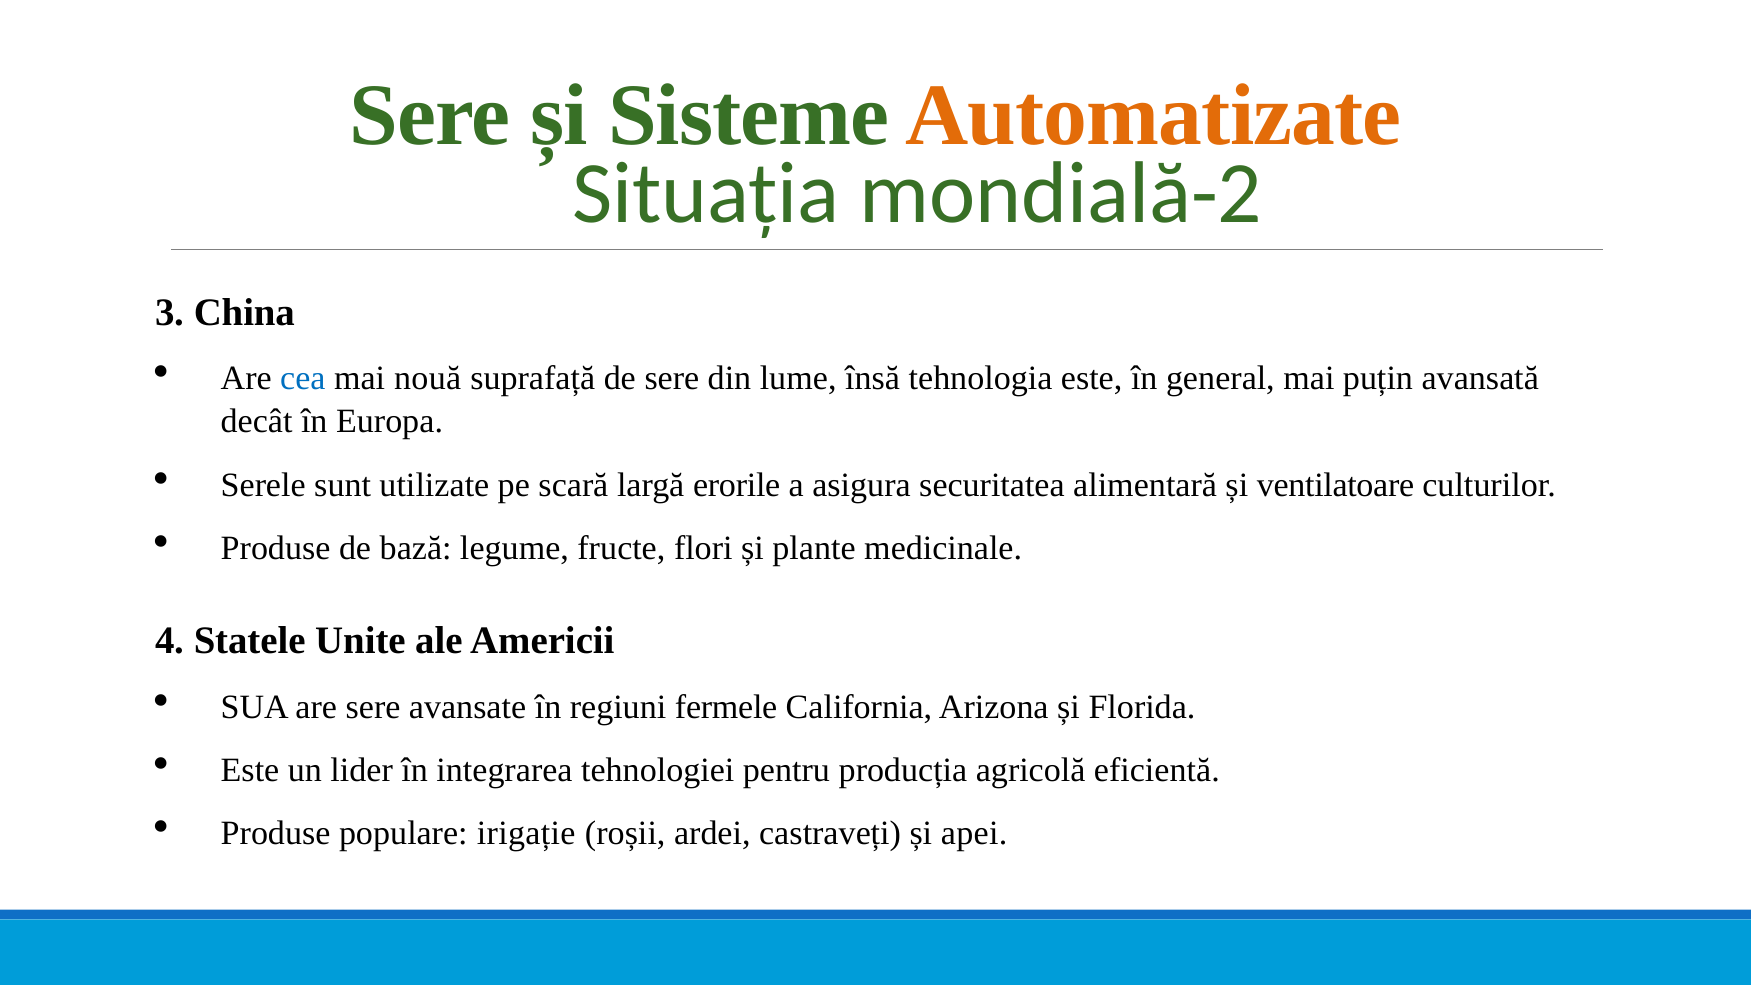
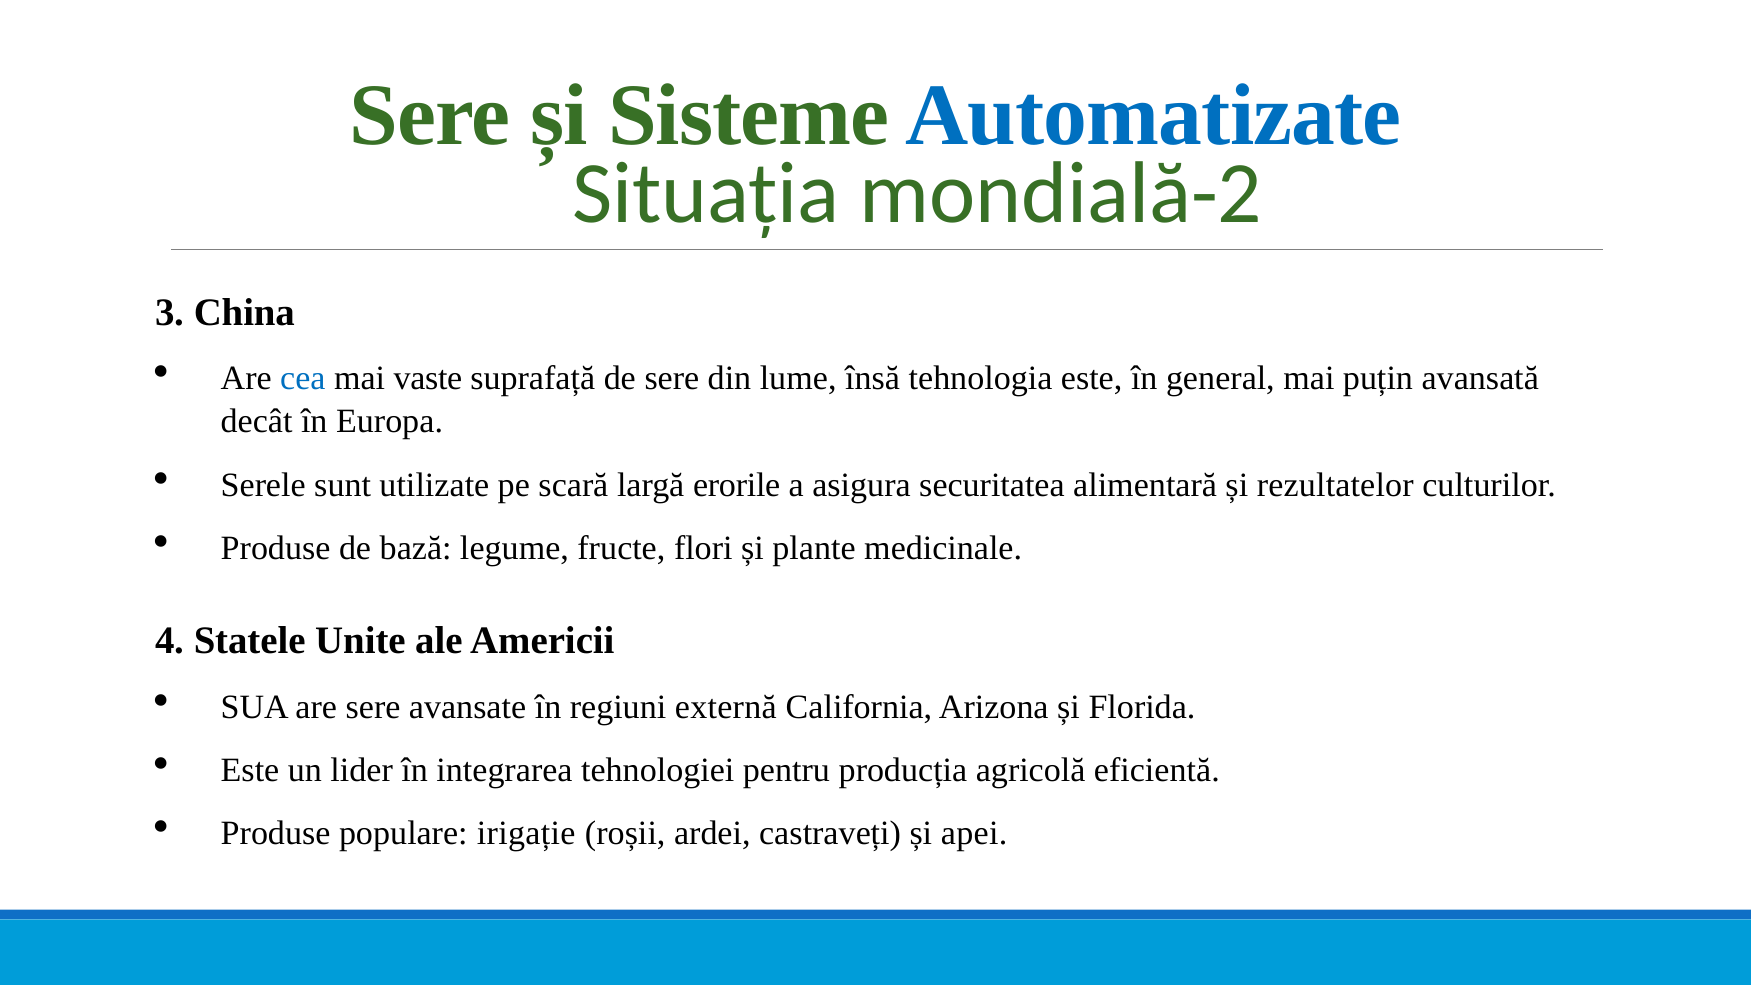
Automatizate colour: orange -> blue
nouă: nouă -> vaste
ventilatoare: ventilatoare -> rezultatelor
fermele: fermele -> externă
